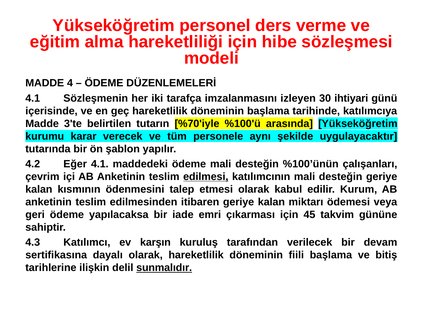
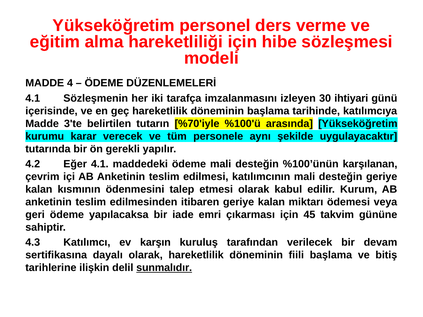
şablon: şablon -> gerekli
çalışanları: çalışanları -> karşılanan
edilmesi underline: present -> none
